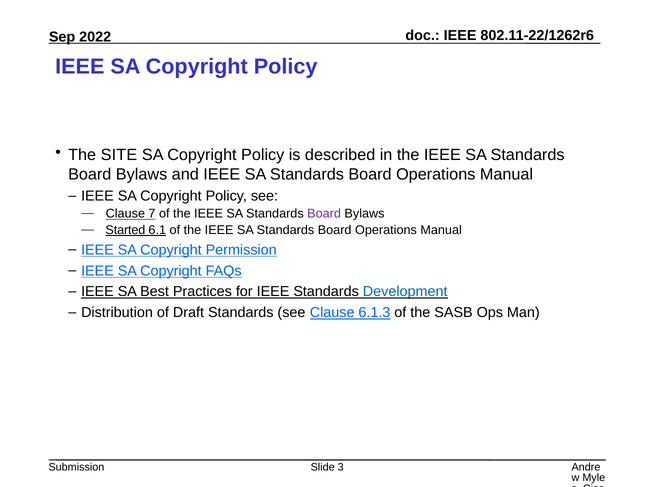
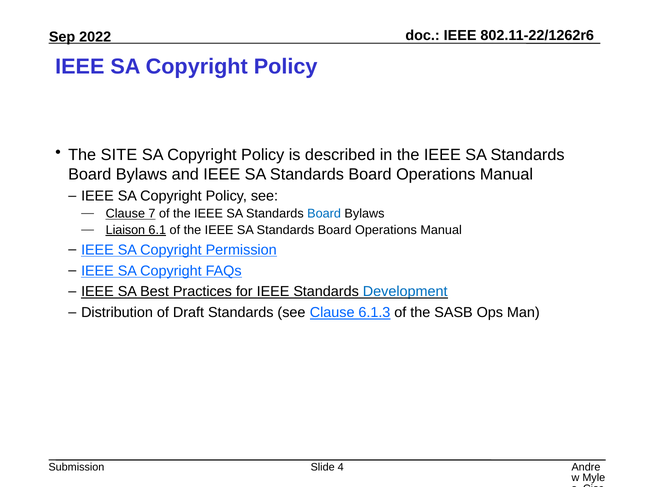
Board at (324, 213) colour: purple -> blue
Started: Started -> Liaison
3: 3 -> 4
